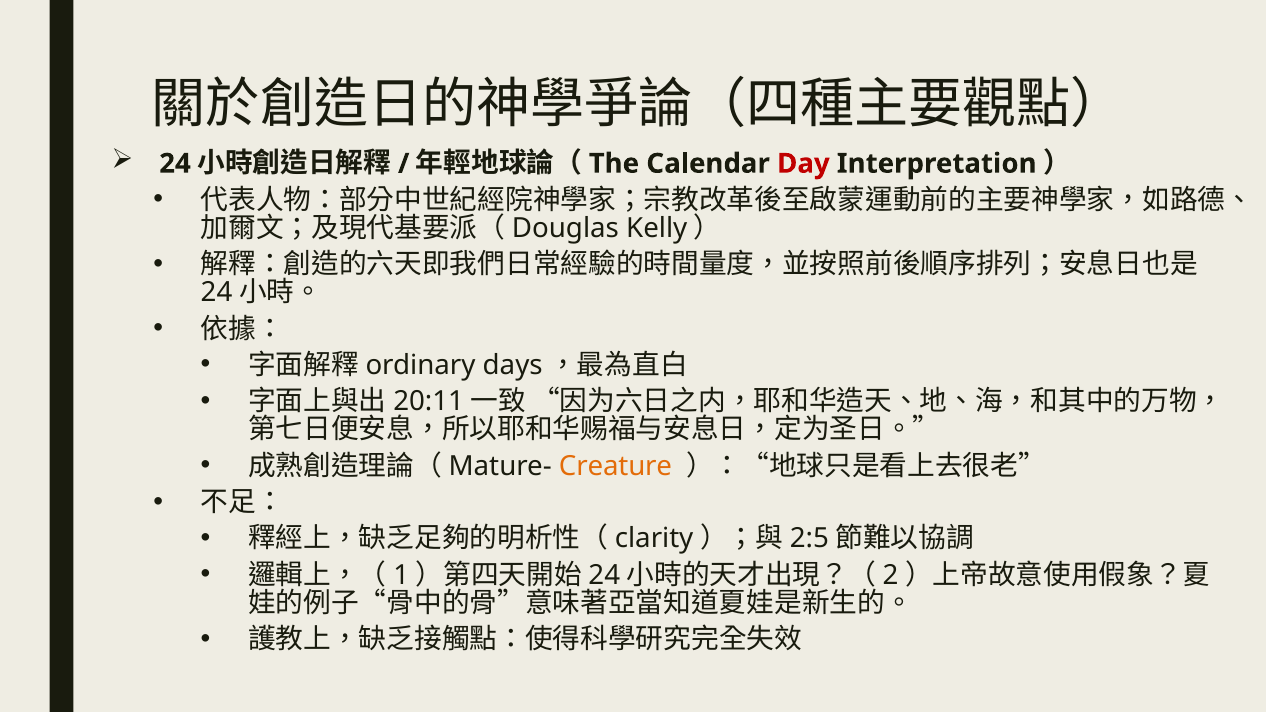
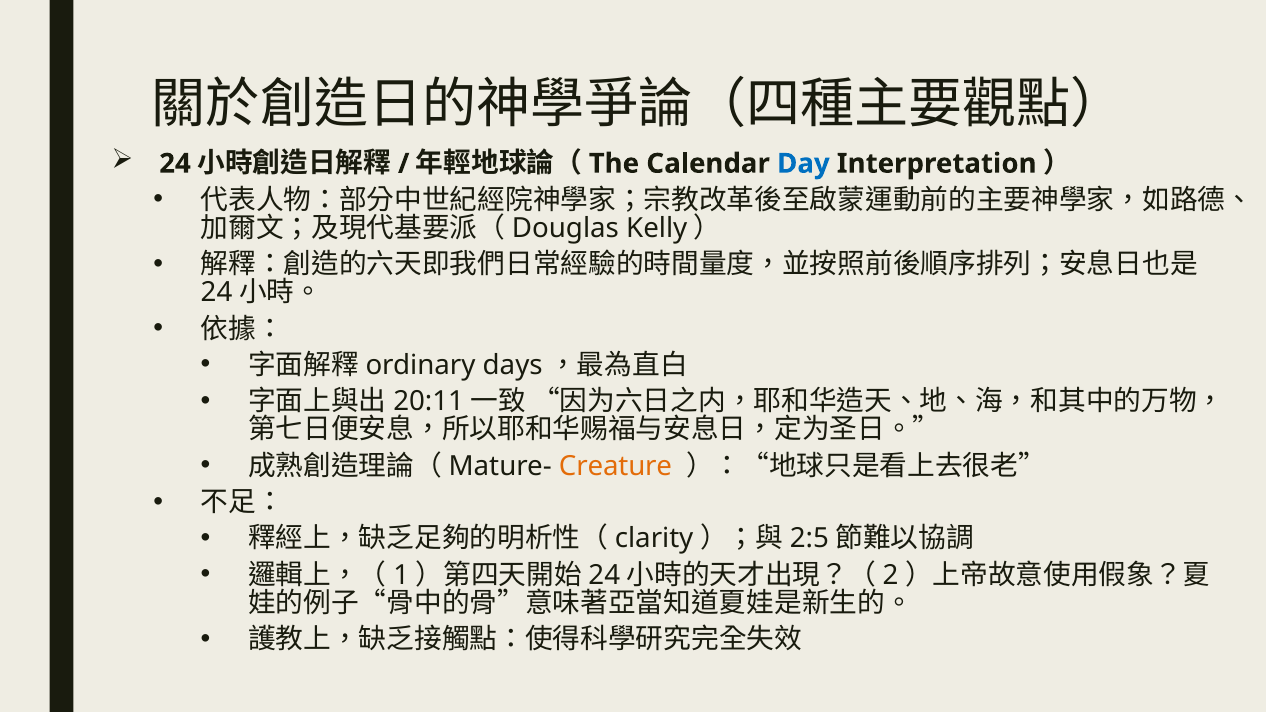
Day colour: red -> blue
